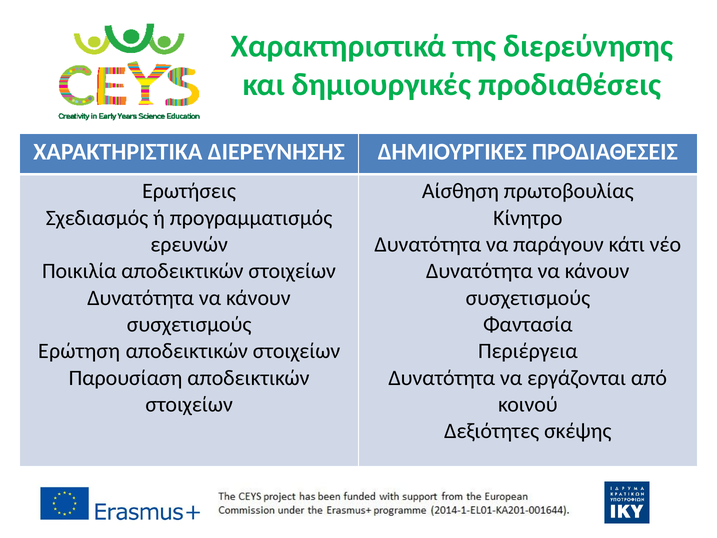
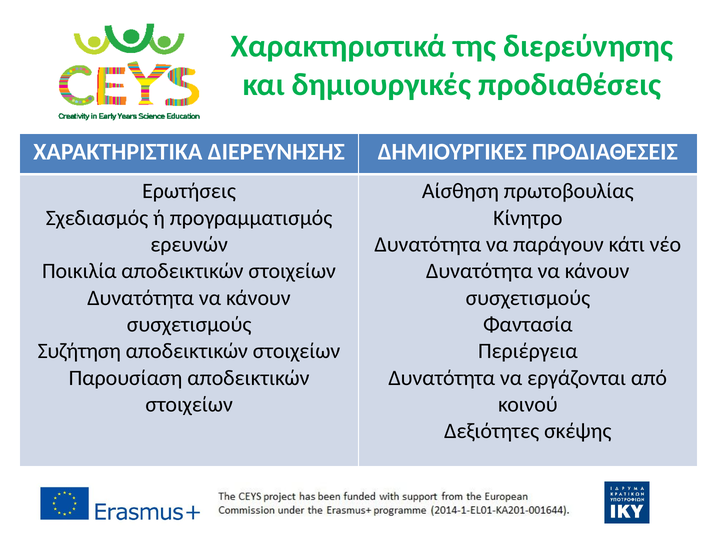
Ερώτηση: Ερώτηση -> Συζήτηση
